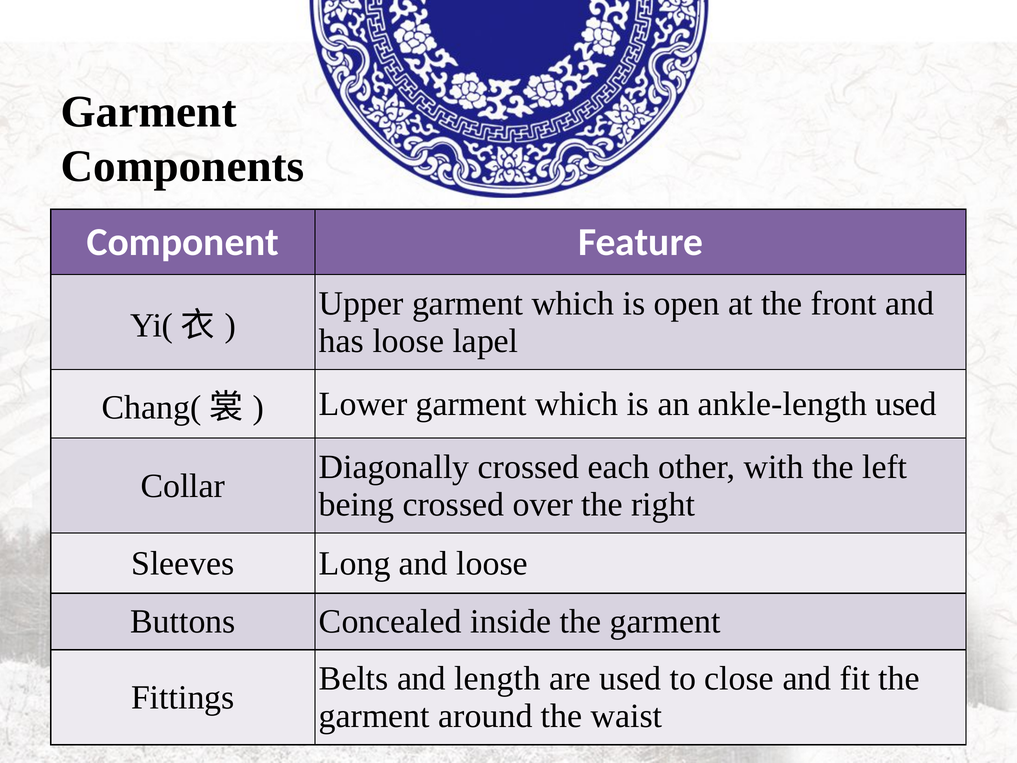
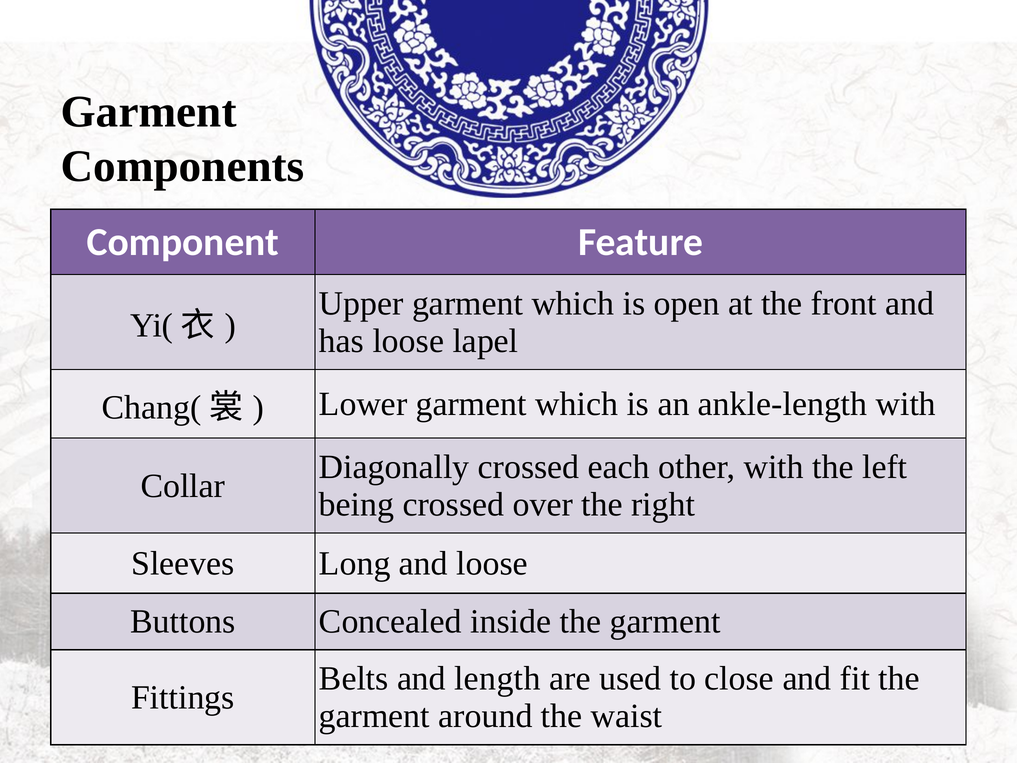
ankle-length used: used -> with
